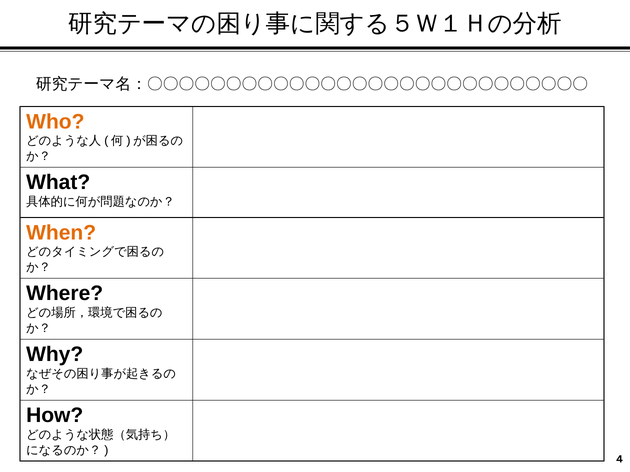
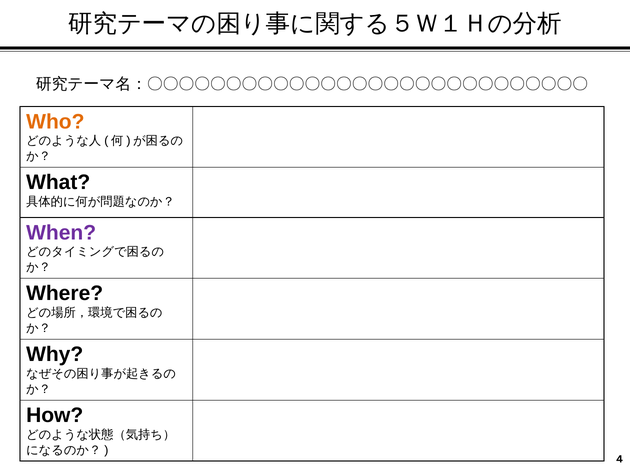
When colour: orange -> purple
